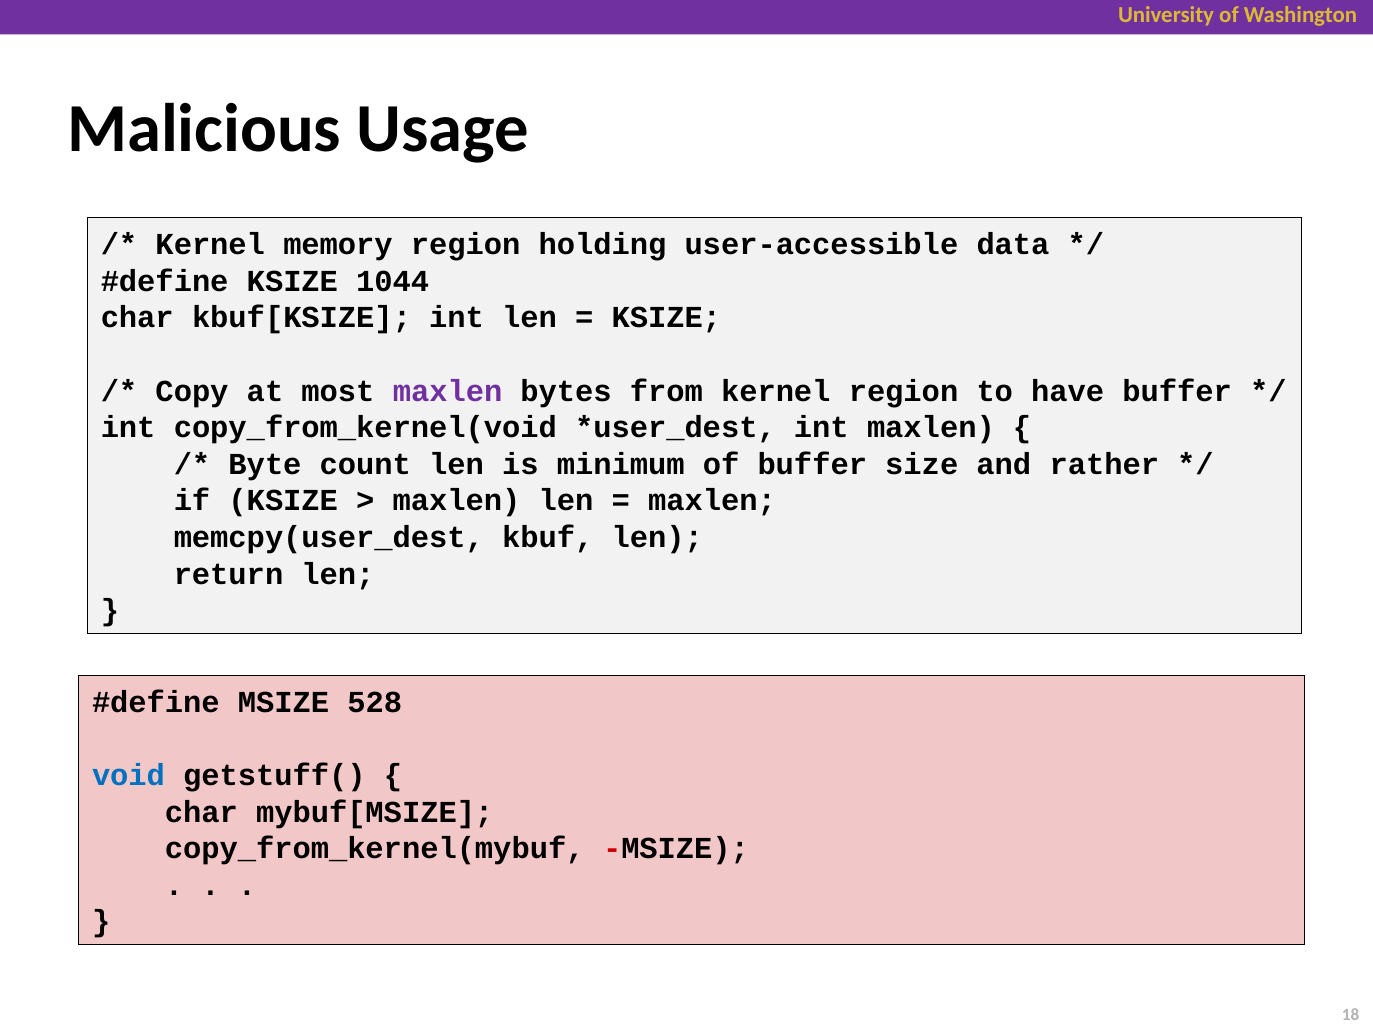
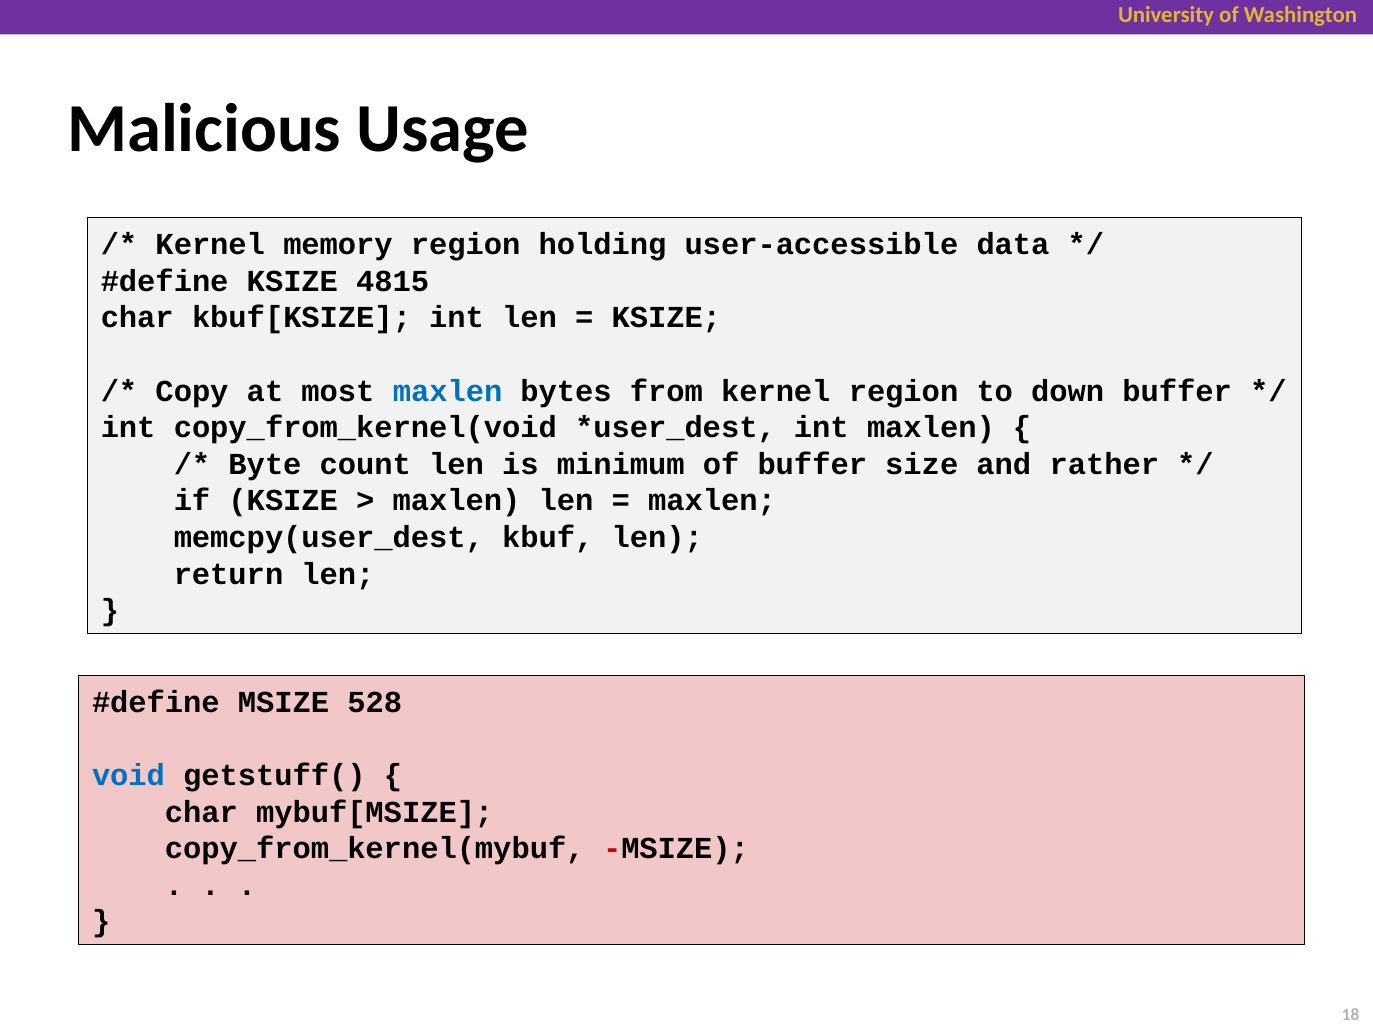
1044: 1044 -> 4815
maxlen at (448, 391) colour: purple -> blue
have: have -> down
